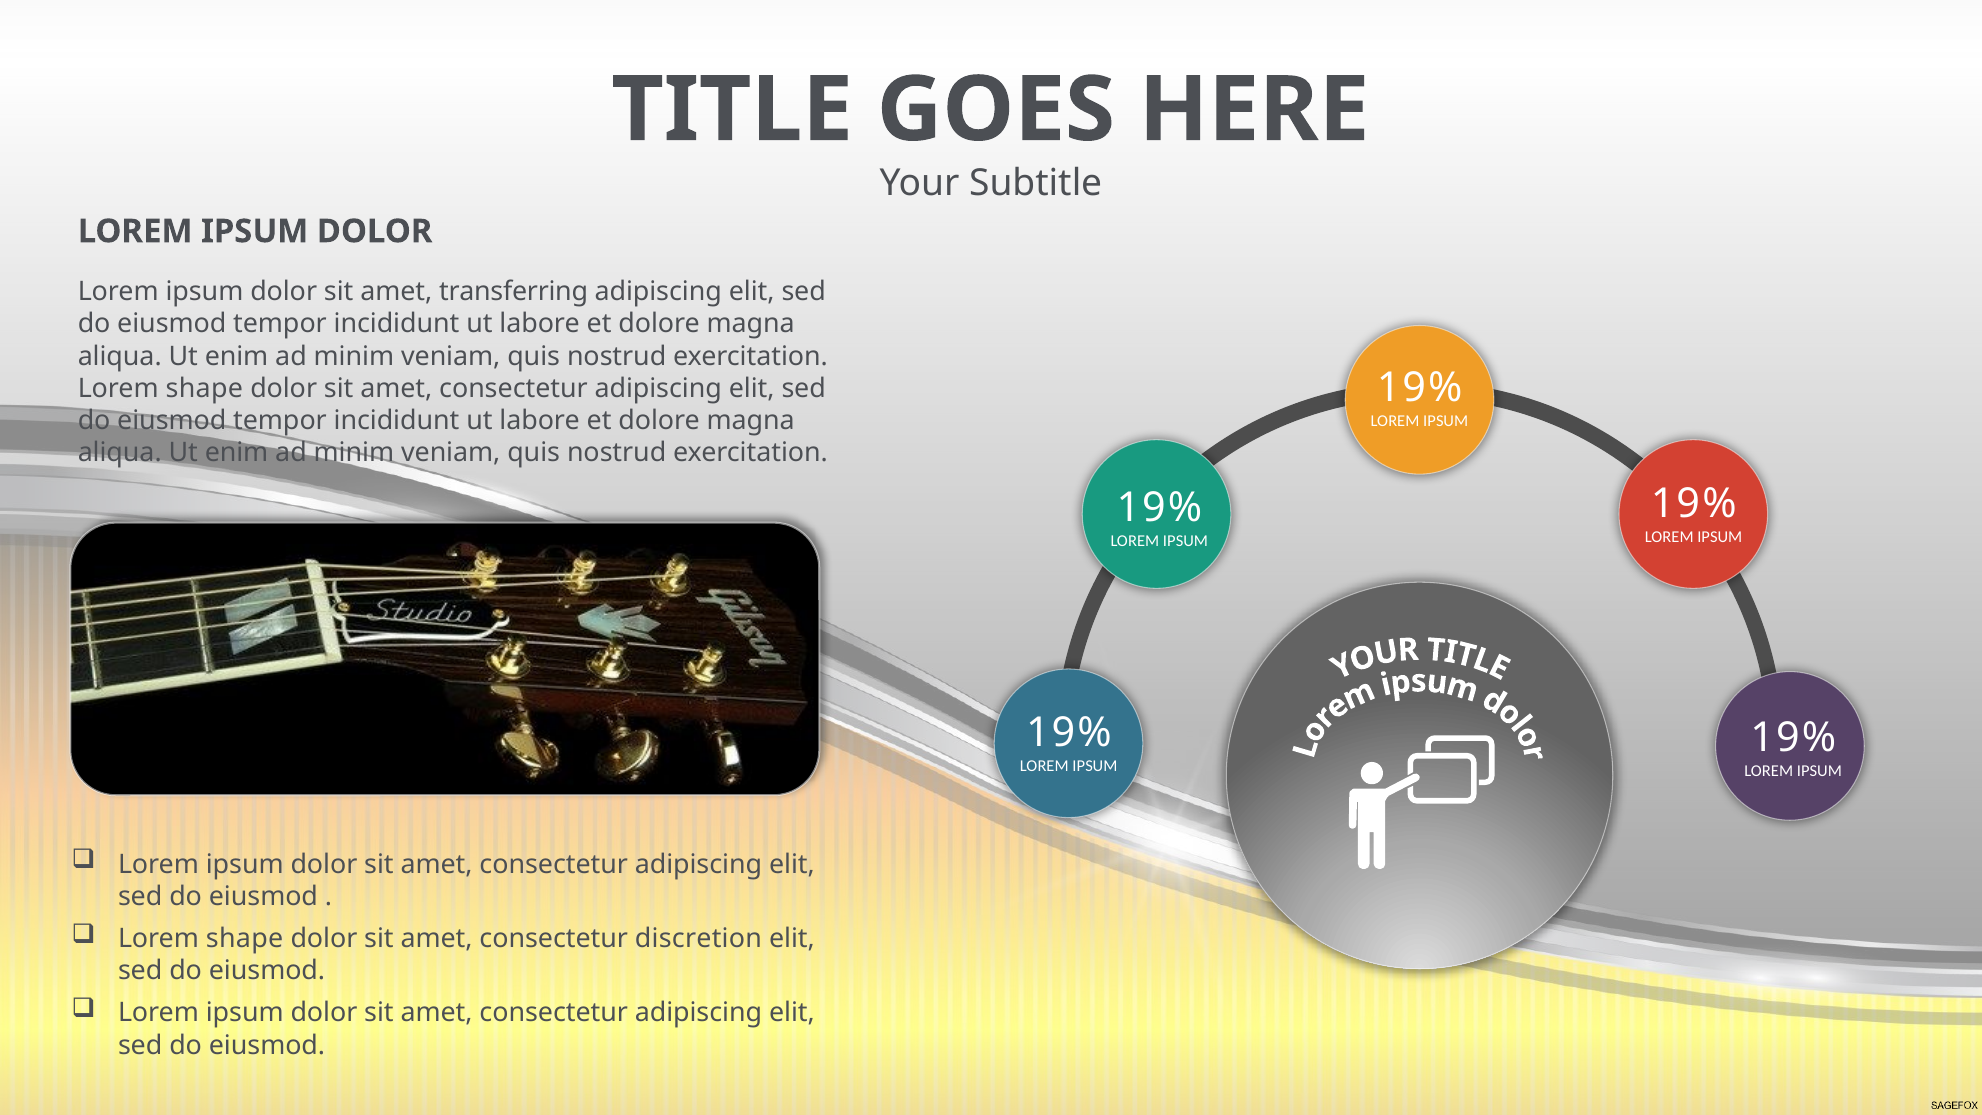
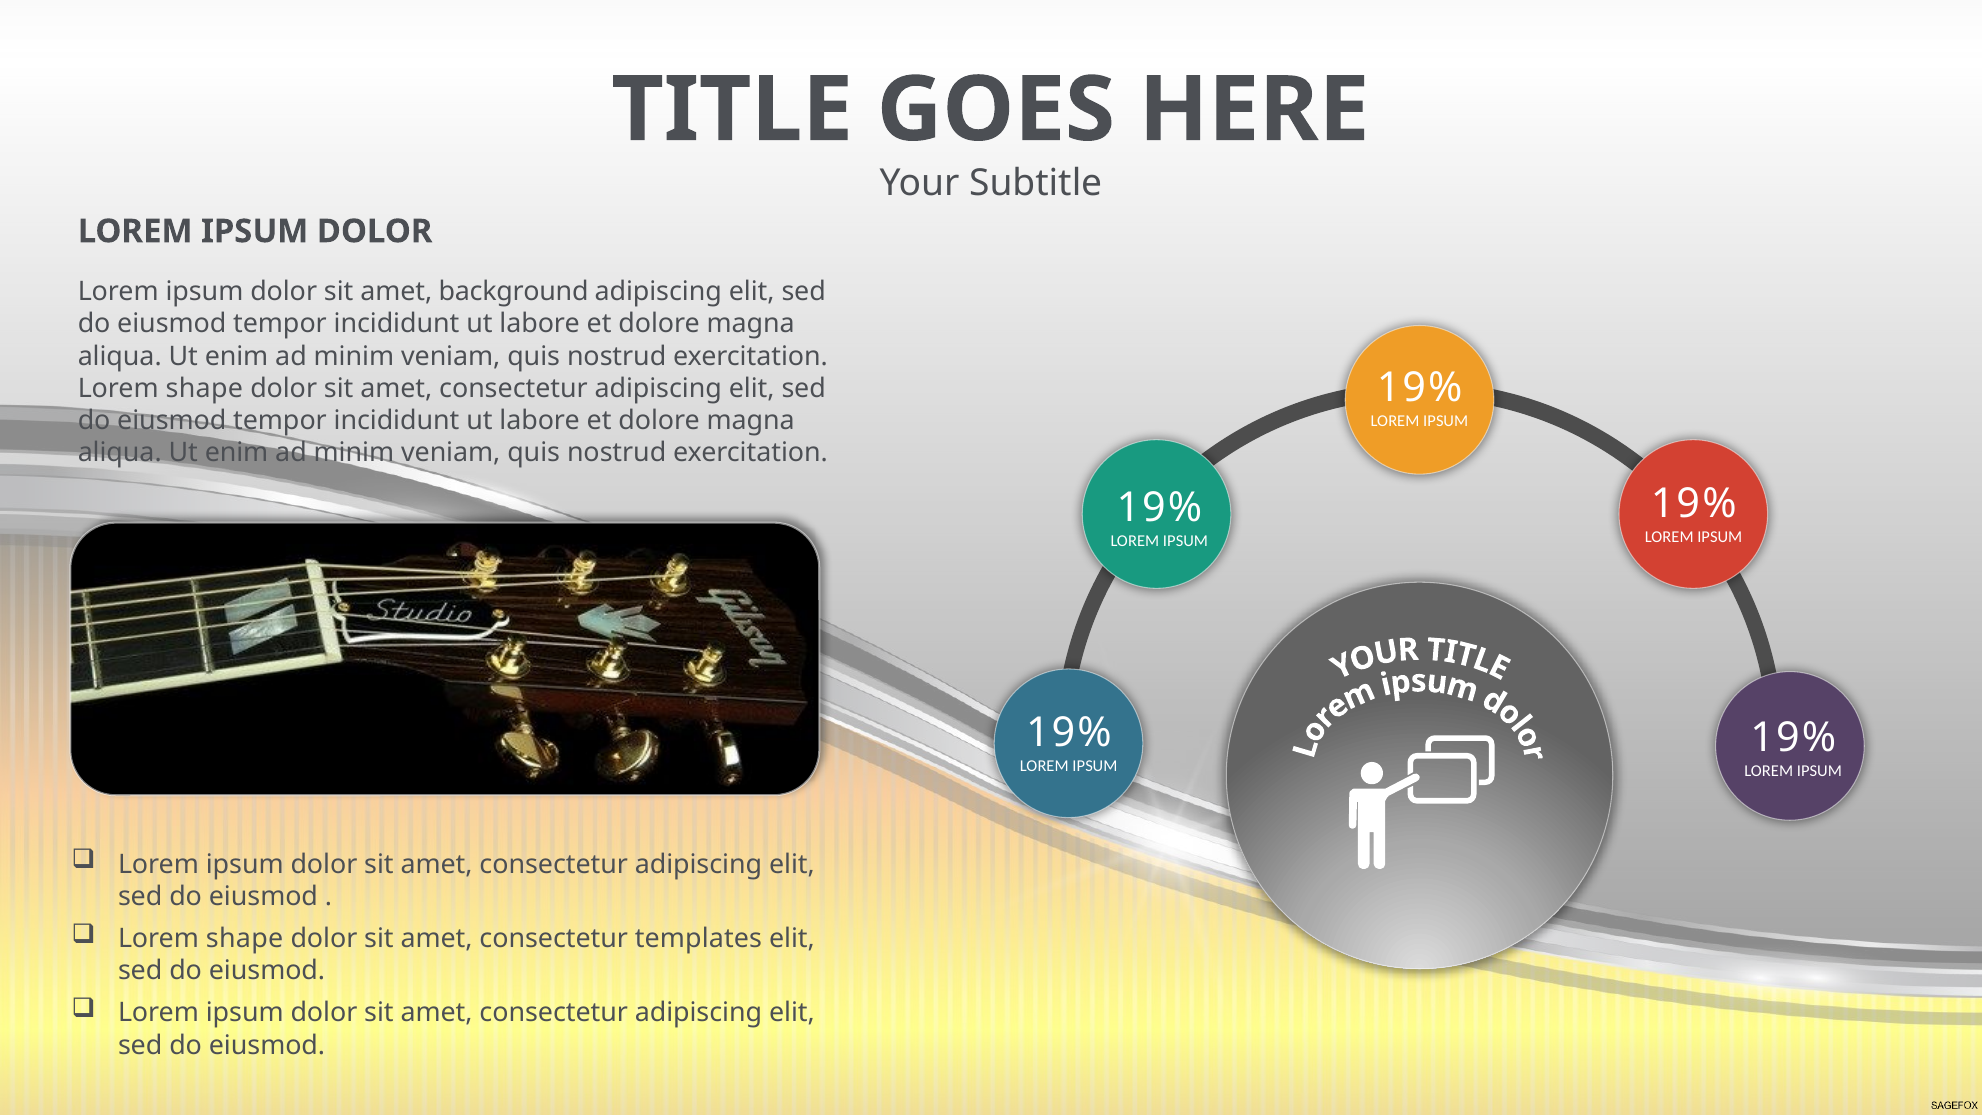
transferring: transferring -> background
discretion: discretion -> templates
